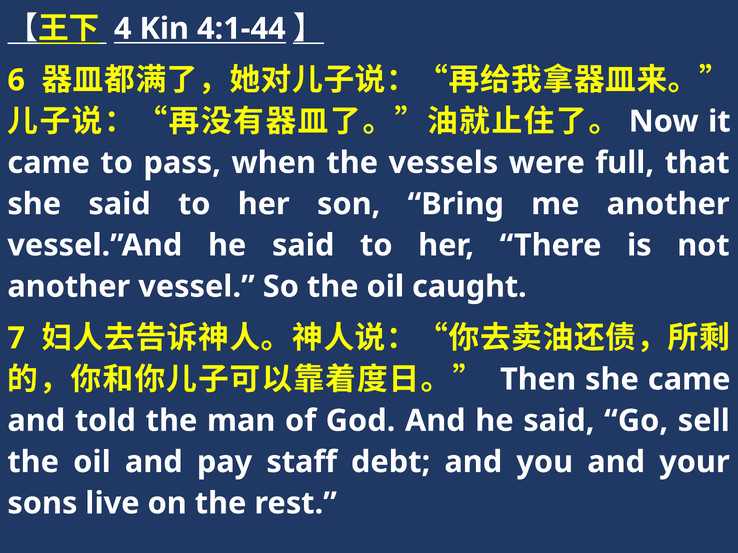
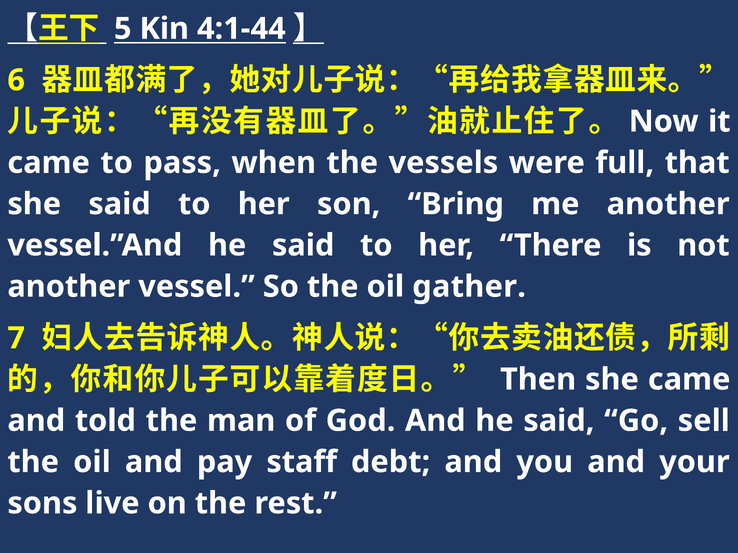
4: 4 -> 5
caught: caught -> gather
